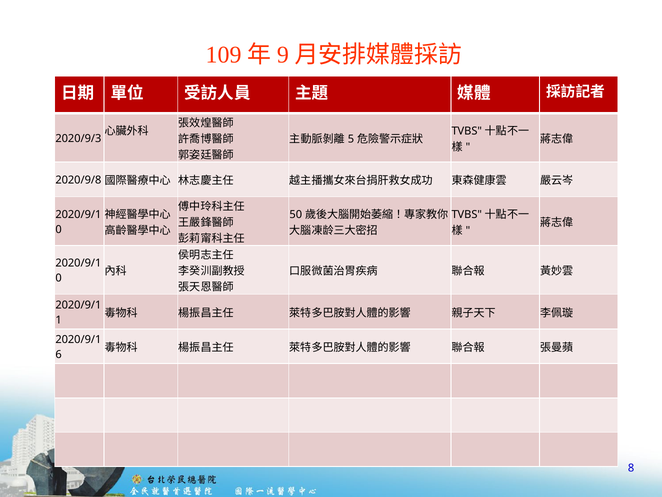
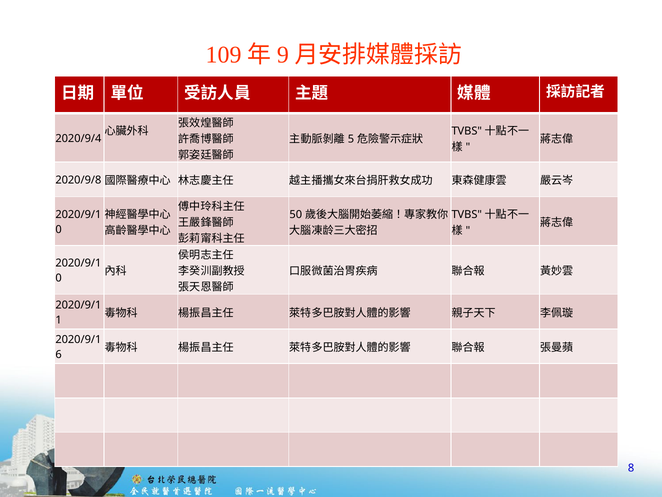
2020/9/3: 2020/9/3 -> 2020/9/4
